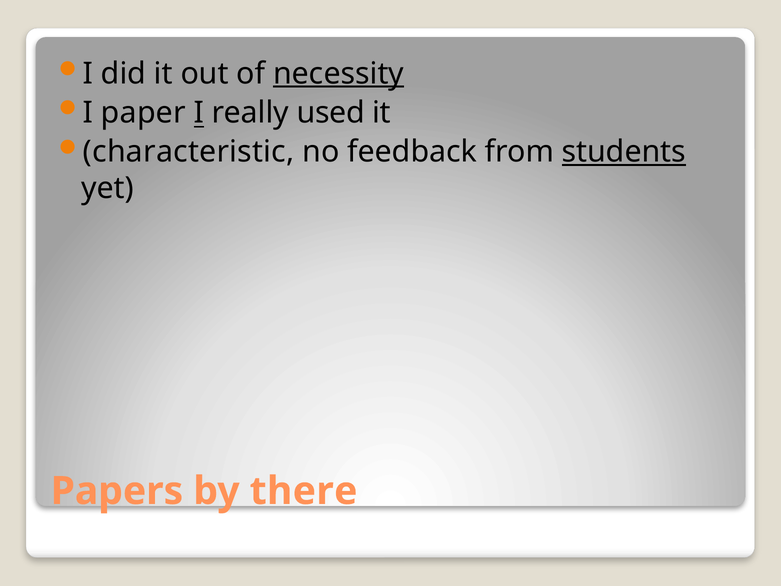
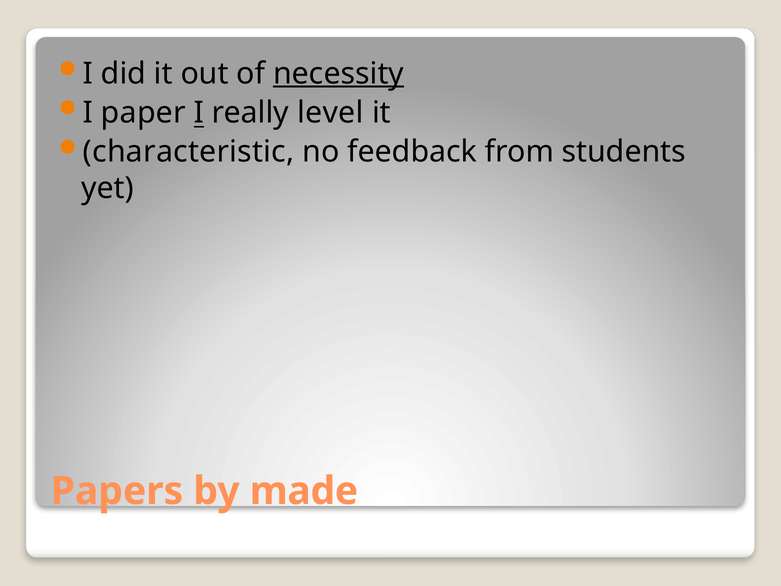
used: used -> level
students underline: present -> none
there: there -> made
